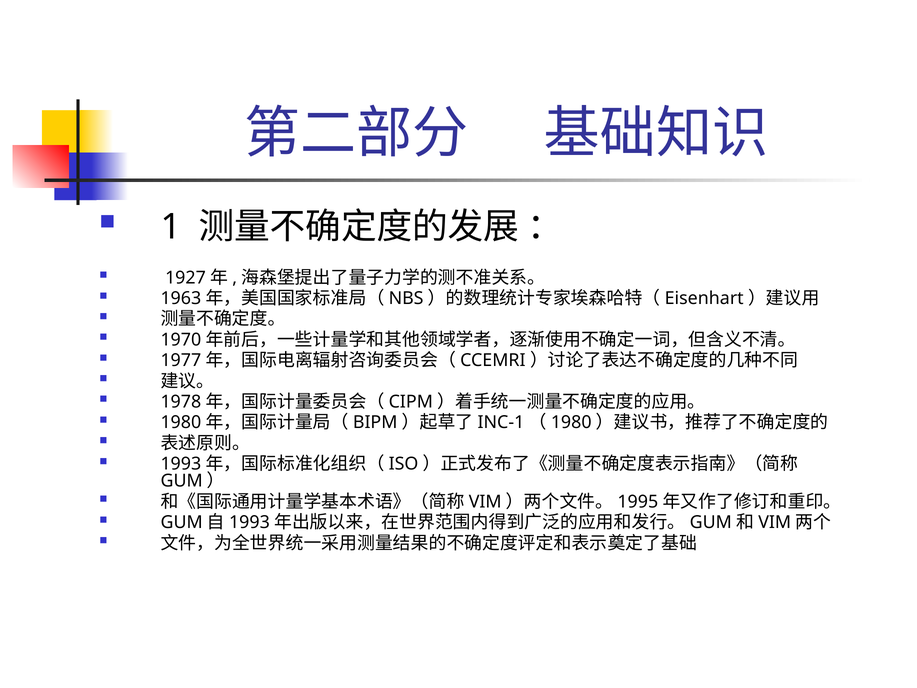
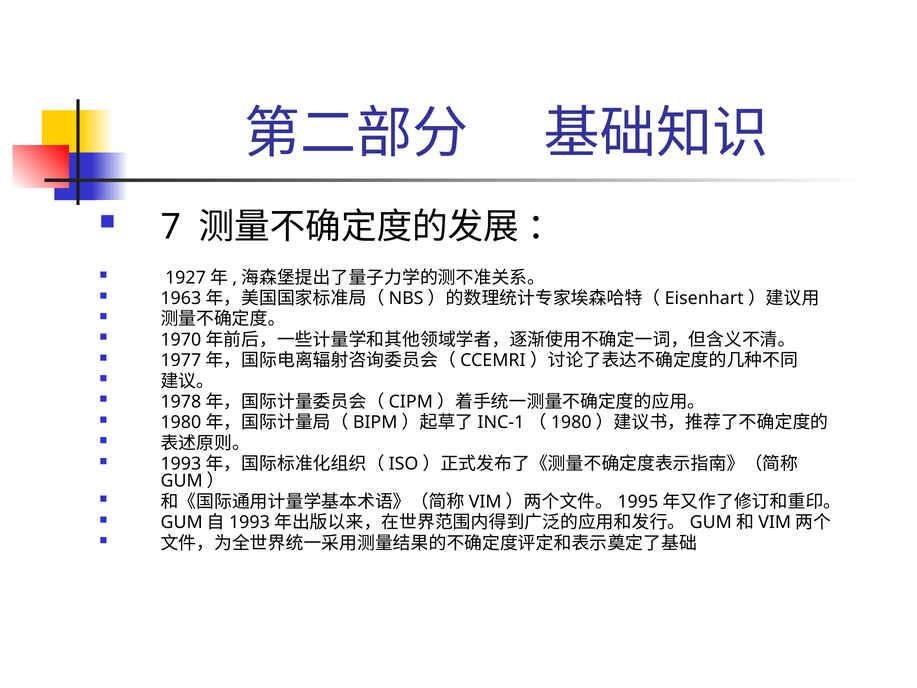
1: 1 -> 7
